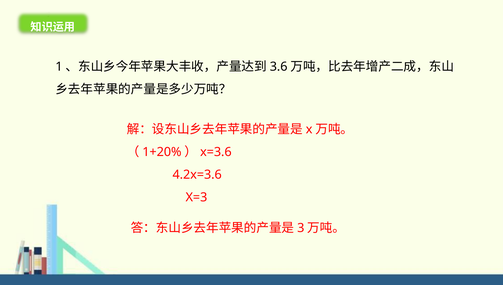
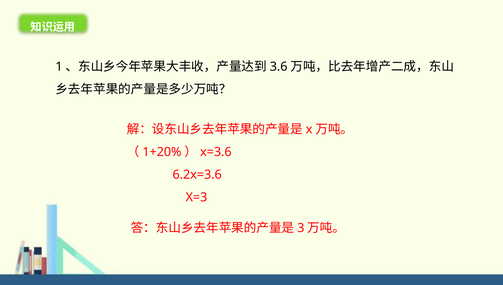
4.2x=3.6: 4.2x=3.6 -> 6.2x=3.6
